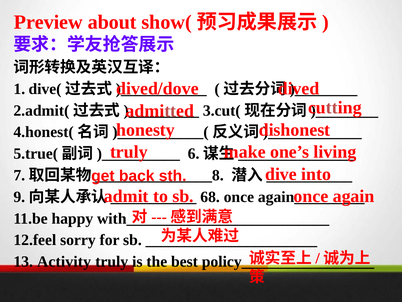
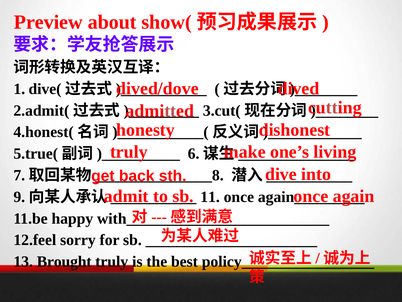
68: 68 -> 11
Activity: Activity -> Brought
